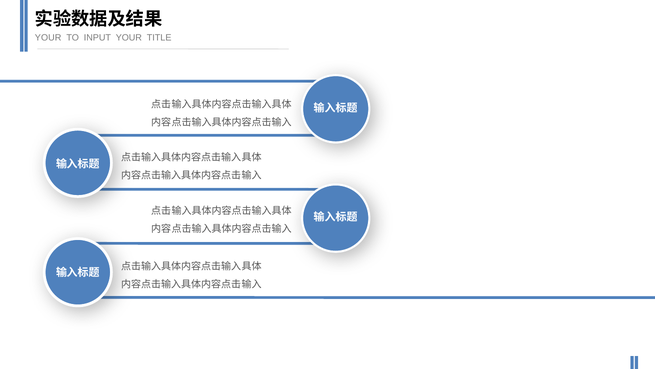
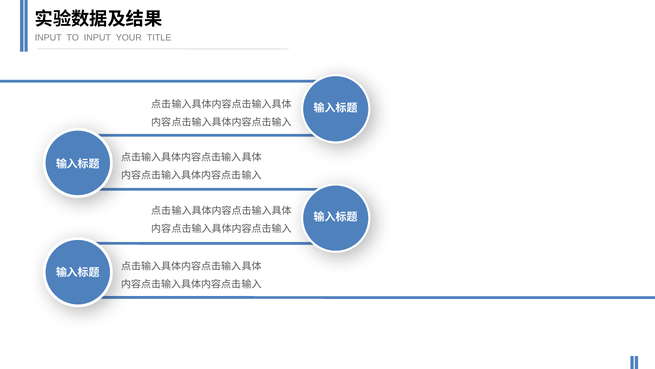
YOUR at (48, 38): YOUR -> INPUT
